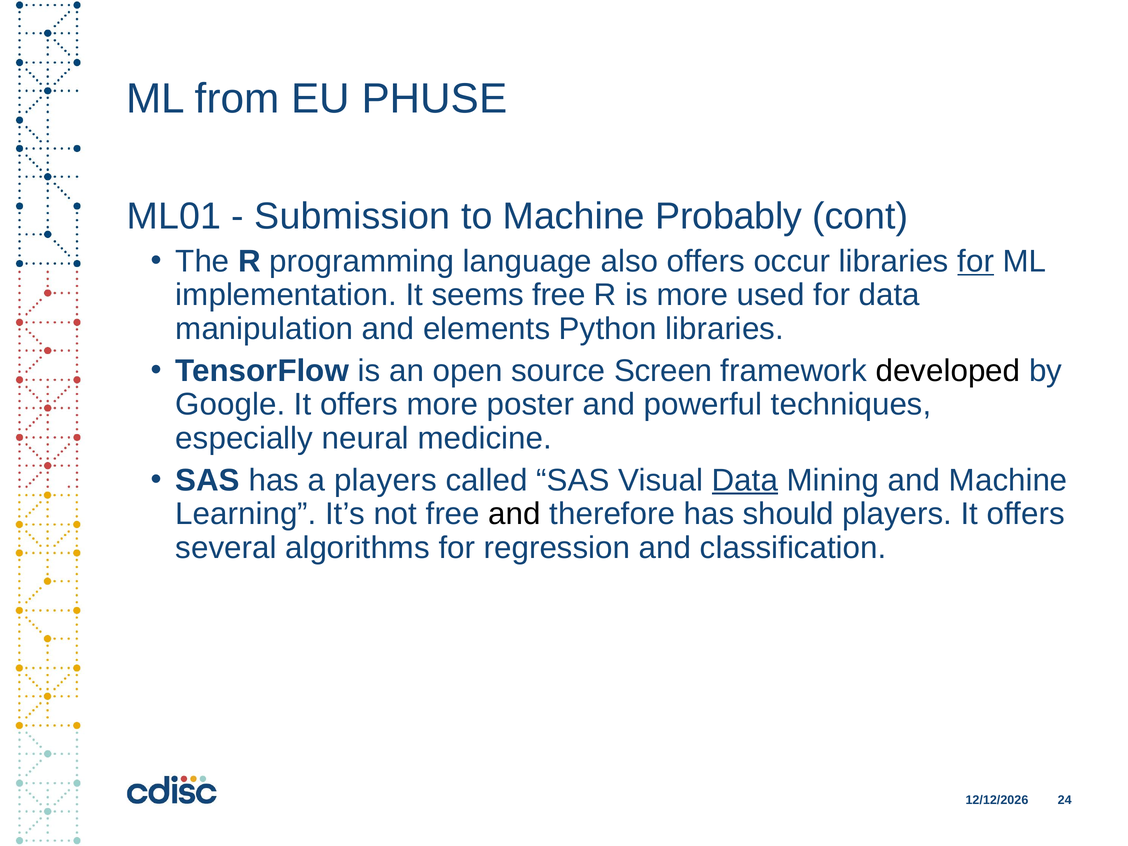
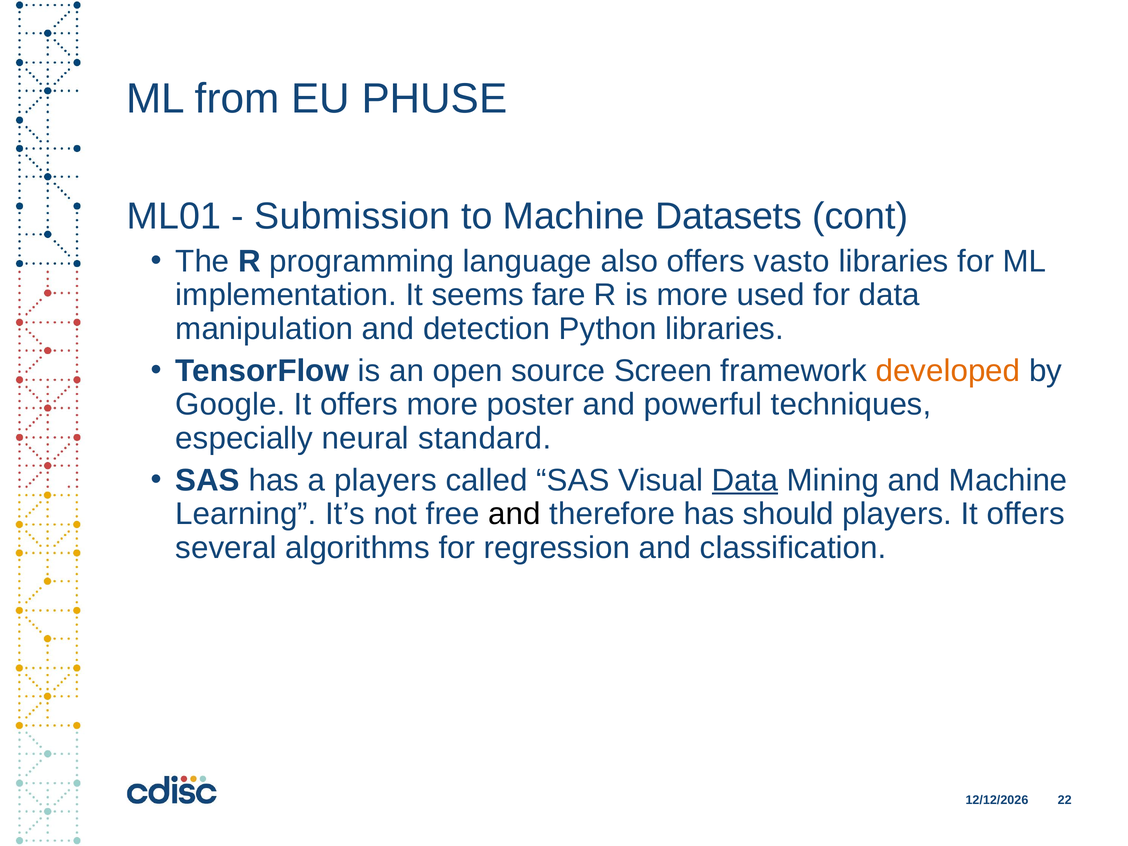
Probably: Probably -> Datasets
occur: occur -> vasto
for at (976, 261) underline: present -> none
seems free: free -> fare
elements: elements -> detection
developed colour: black -> orange
medicine: medicine -> standard
24: 24 -> 22
